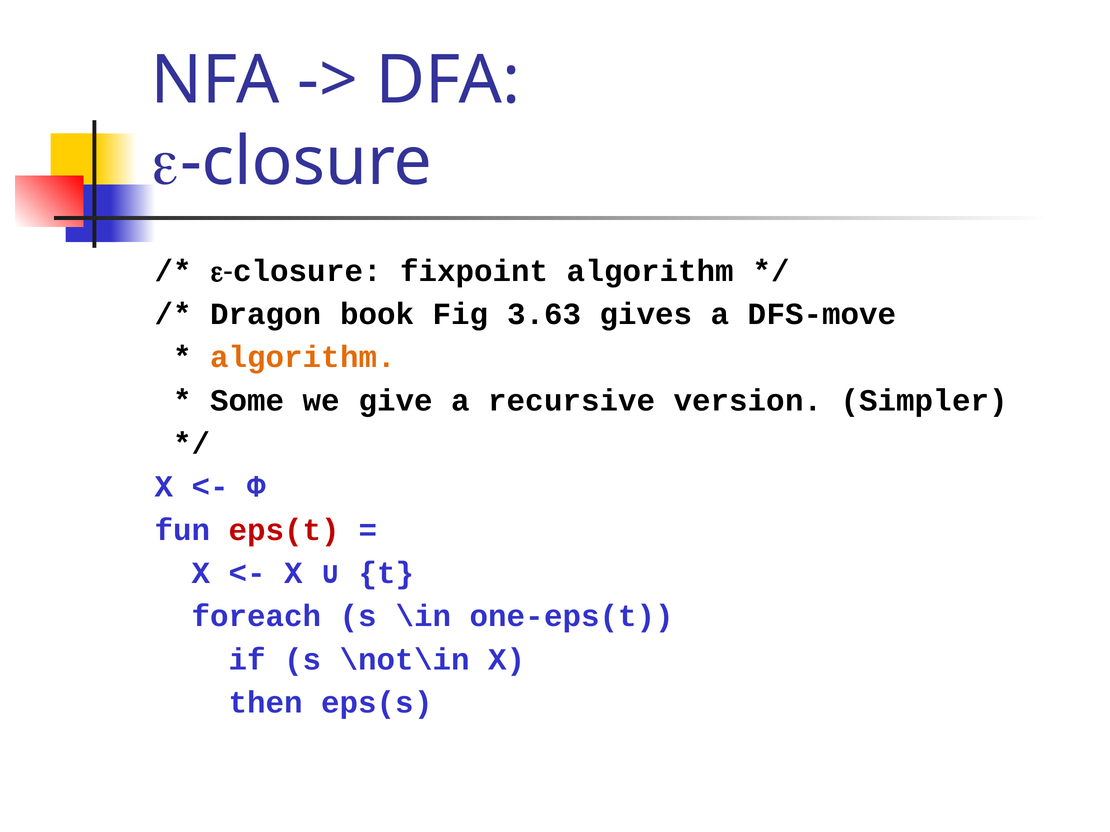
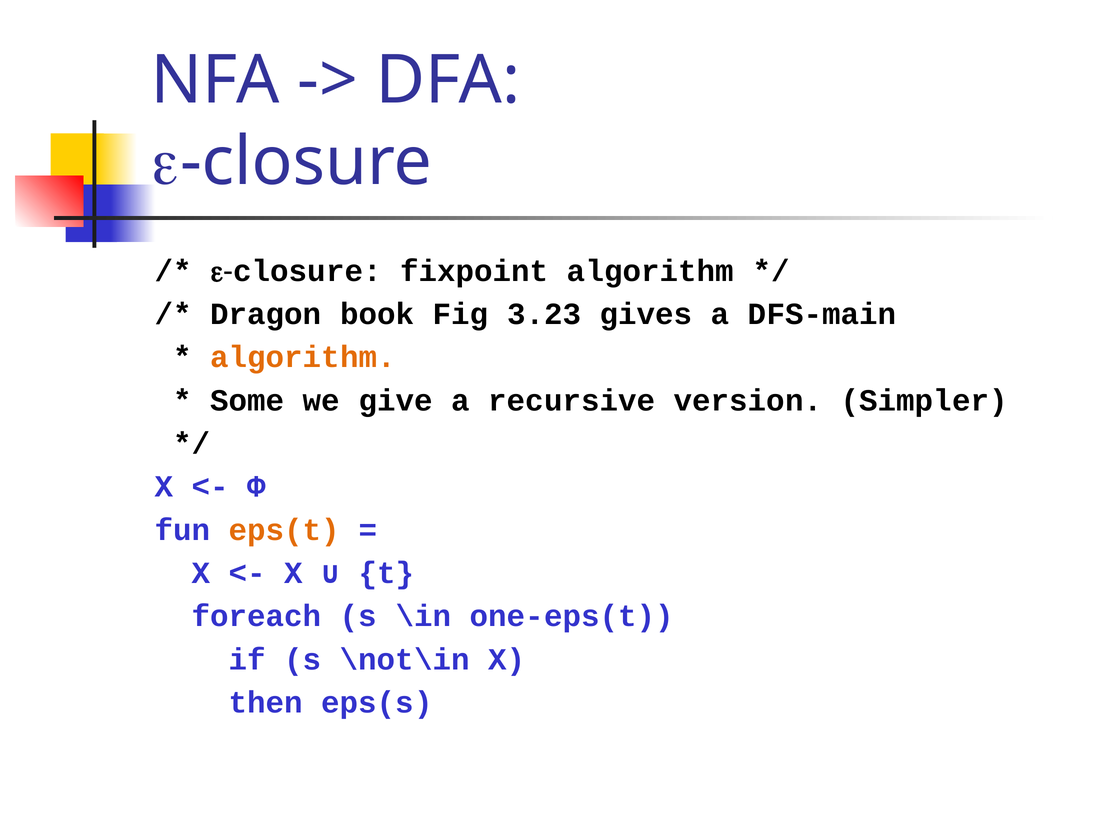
3.63: 3.63 -> 3.23
DFS-move: DFS-move -> DFS-main
eps(t colour: red -> orange
